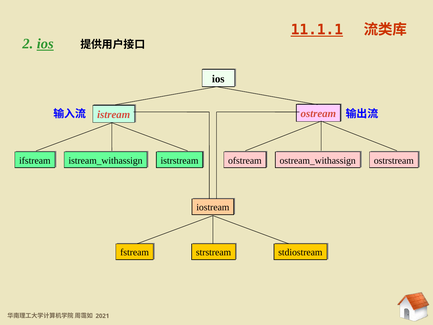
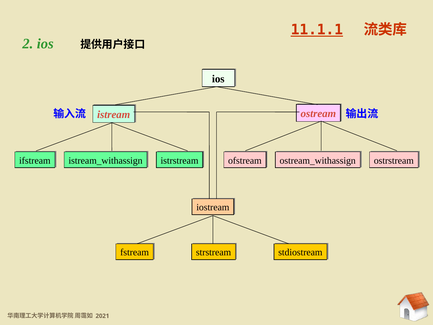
ios at (45, 44) underline: present -> none
